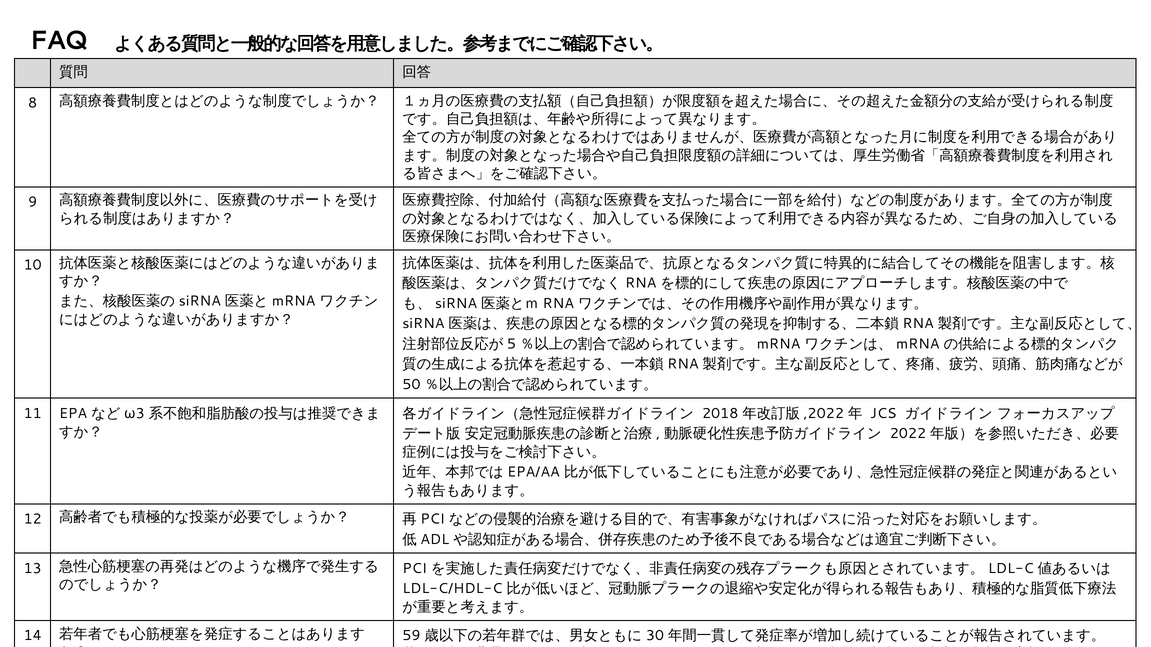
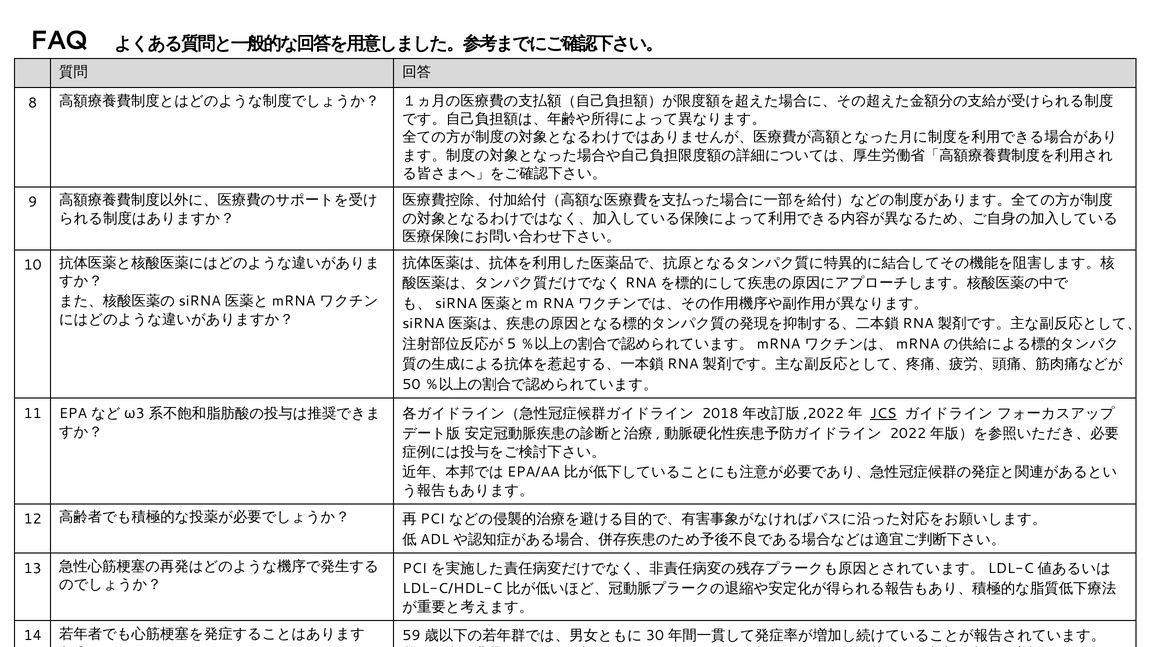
JCS underline: none -> present
